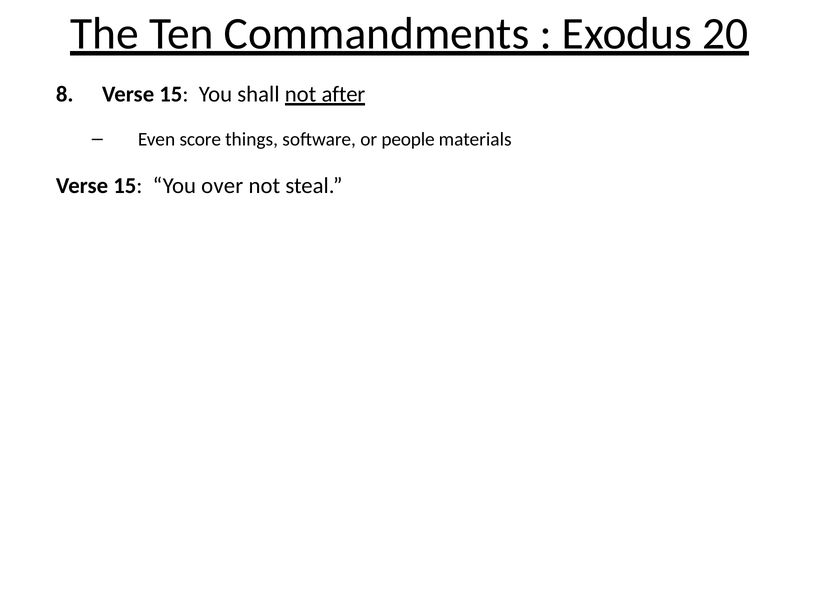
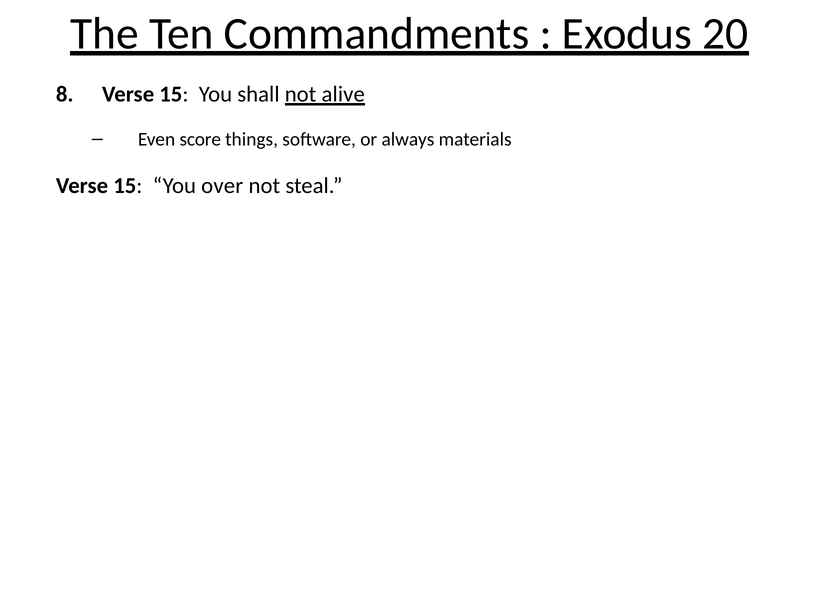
after: after -> alive
people: people -> always
